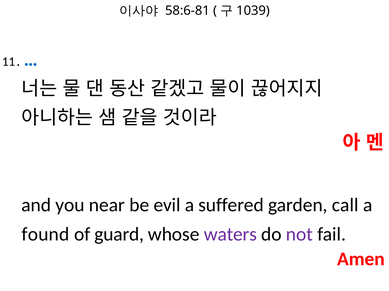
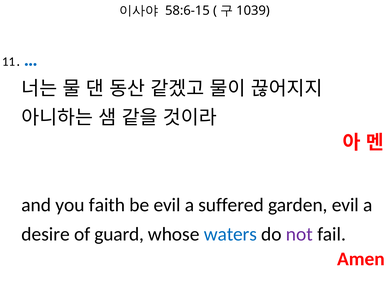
58:6-81: 58:6-81 -> 58:6-15
near: near -> faith
garden call: call -> evil
found: found -> desire
waters colour: purple -> blue
